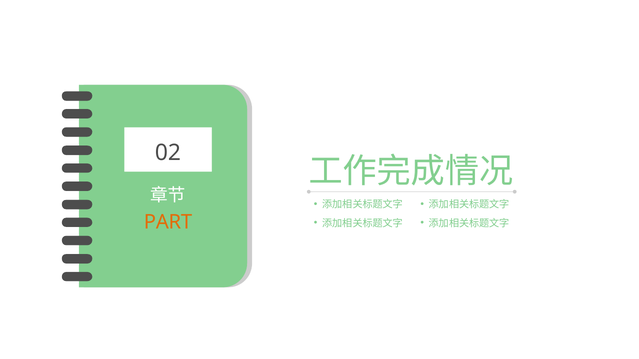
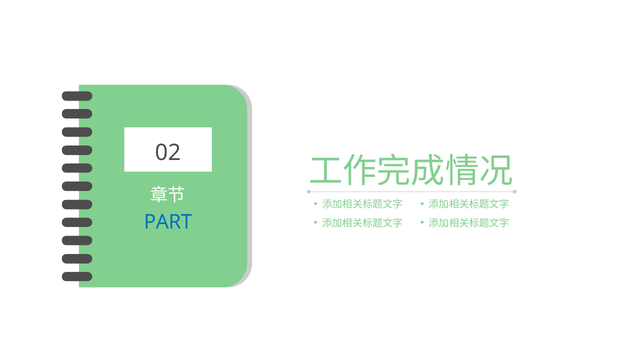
PART colour: orange -> blue
